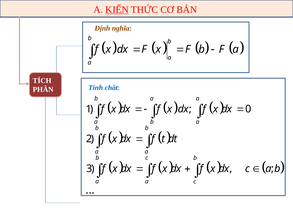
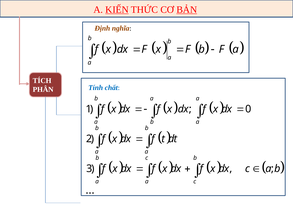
BẢN underline: none -> present
